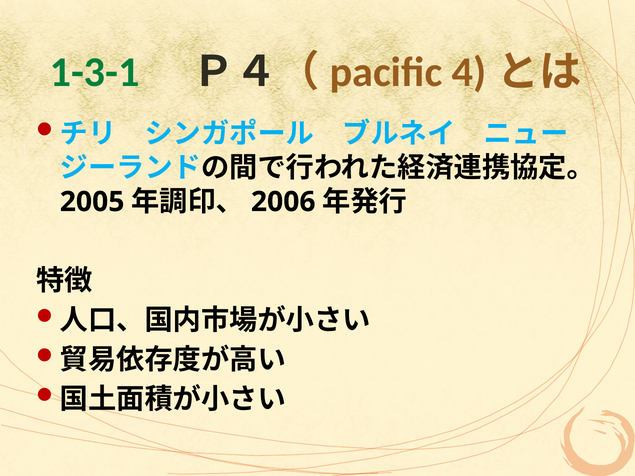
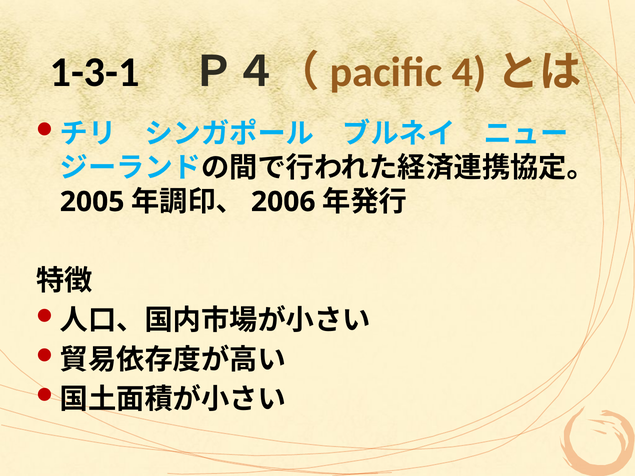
1-3-1 colour: green -> black
